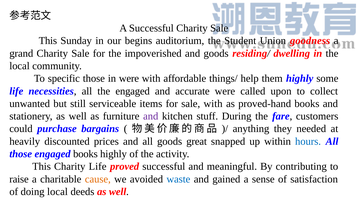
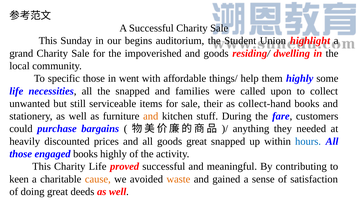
goodness: goodness -> highlight
in were: were -> went
the engaged: engaged -> snapped
accurate: accurate -> families
sale with: with -> their
proved-hand: proved-hand -> collect-hand
and at (151, 116) colour: purple -> orange
raise: raise -> keen
waste colour: blue -> orange
doing local: local -> great
